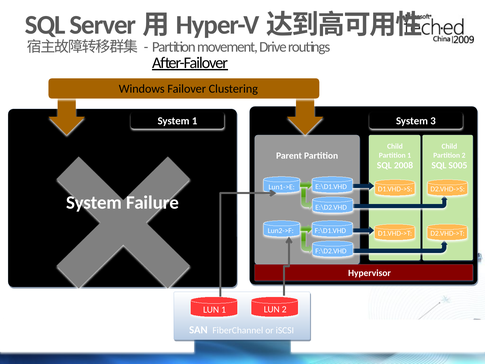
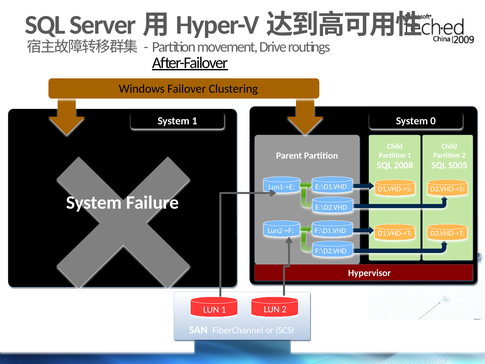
3: 3 -> 0
